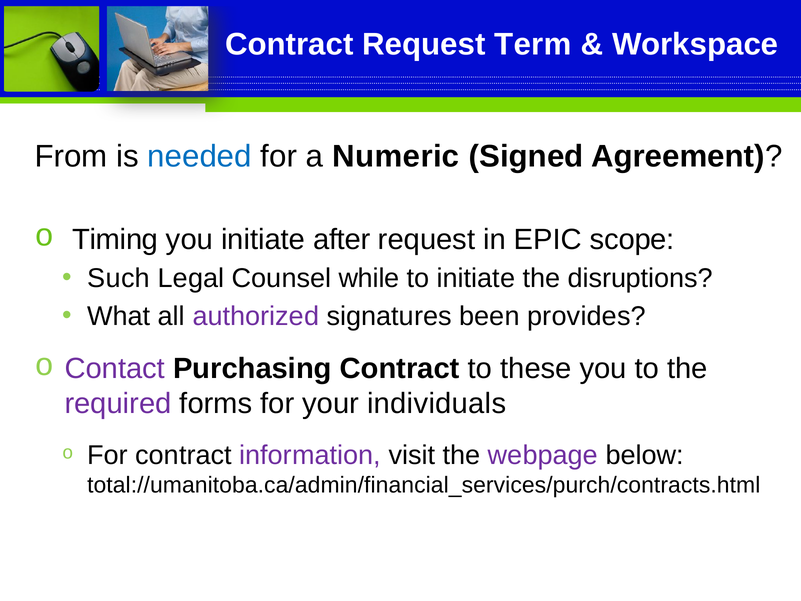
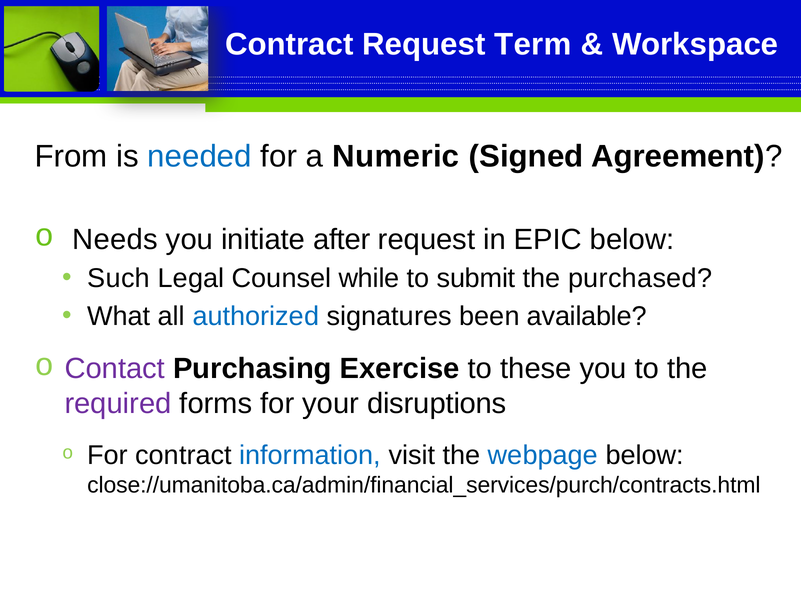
Timing: Timing -> Needs
EPIC scope: scope -> below
to initiate: initiate -> submit
disruptions: disruptions -> purchased
authorized colour: purple -> blue
provides: provides -> available
Purchasing Contract: Contract -> Exercise
individuals: individuals -> disruptions
information colour: purple -> blue
webpage colour: purple -> blue
total://umanitoba.ca/admin/financial_services/purch/contracts.html: total://umanitoba.ca/admin/financial_services/purch/contracts.html -> close://umanitoba.ca/admin/financial_services/purch/contracts.html
